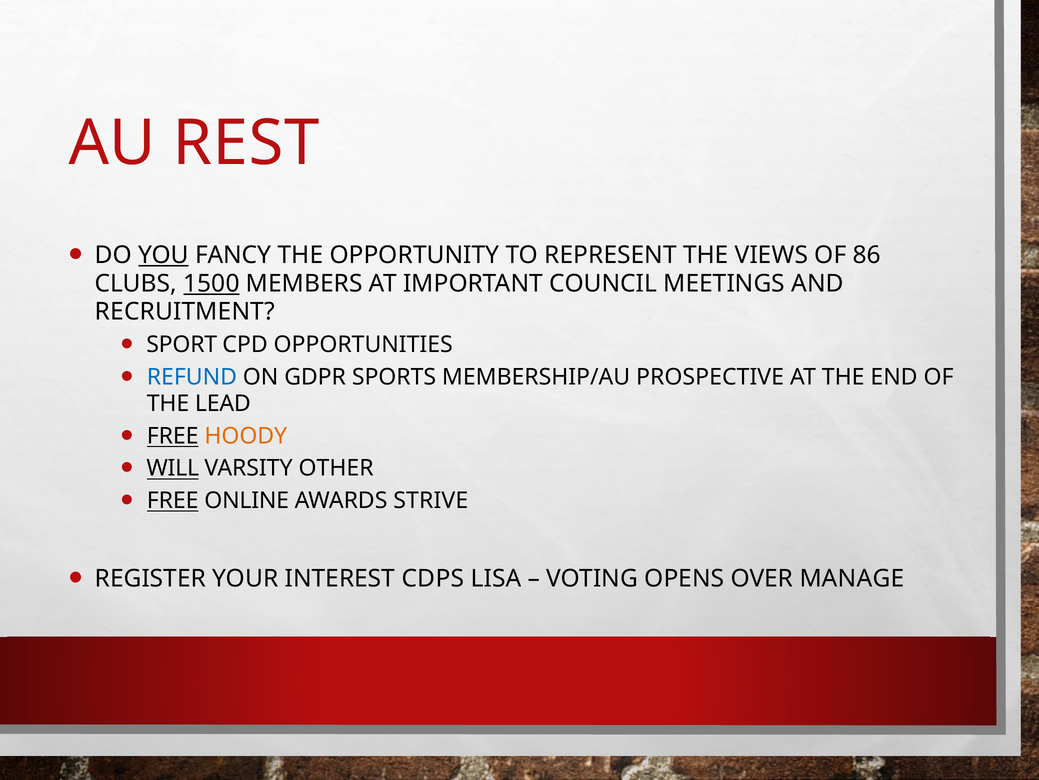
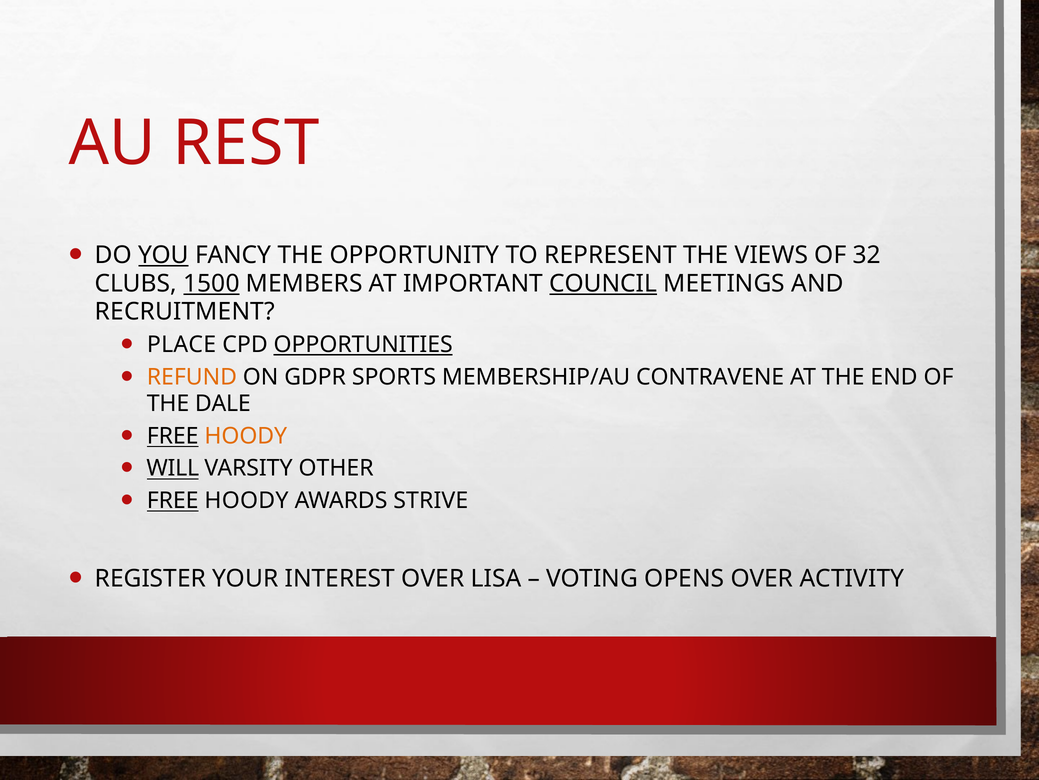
86: 86 -> 32
COUNCIL underline: none -> present
SPORT: SPORT -> PLACE
OPPORTUNITIES underline: none -> present
REFUND colour: blue -> orange
PROSPECTIVE: PROSPECTIVE -> CONTRAVENE
LEAD: LEAD -> DALE
ONLINE at (247, 500): ONLINE -> HOODY
INTEREST CDPS: CDPS -> OVER
MANAGE: MANAGE -> ACTIVITY
